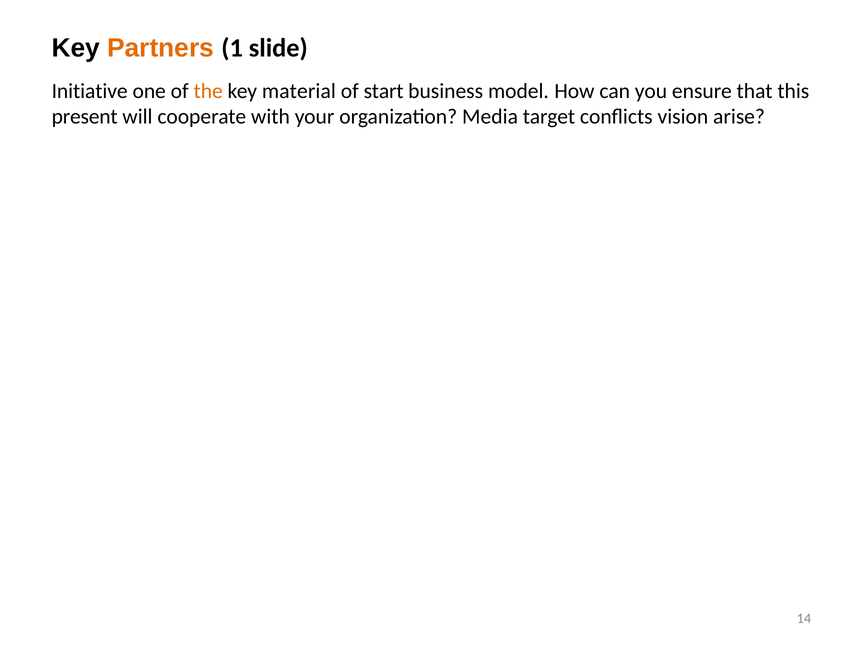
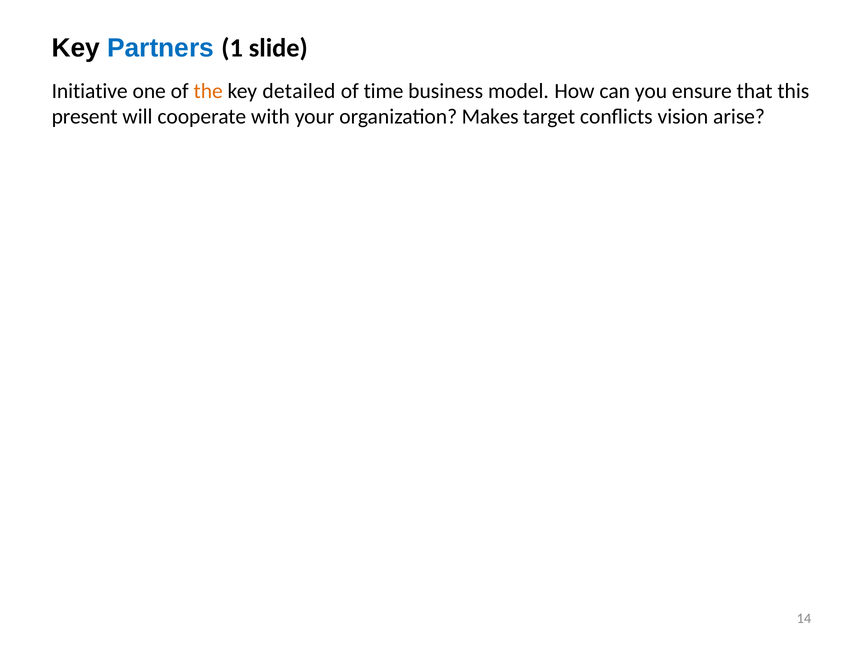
Partners colour: orange -> blue
material: material -> detailed
start: start -> time
Media: Media -> Makes
